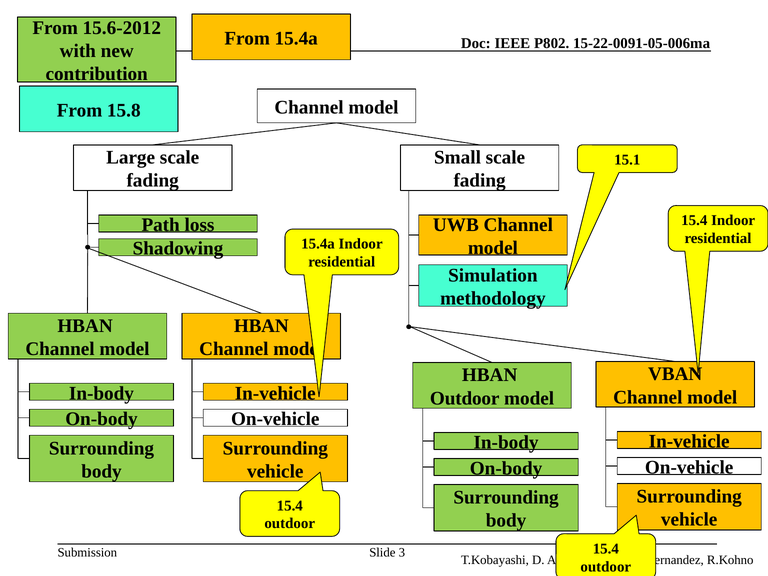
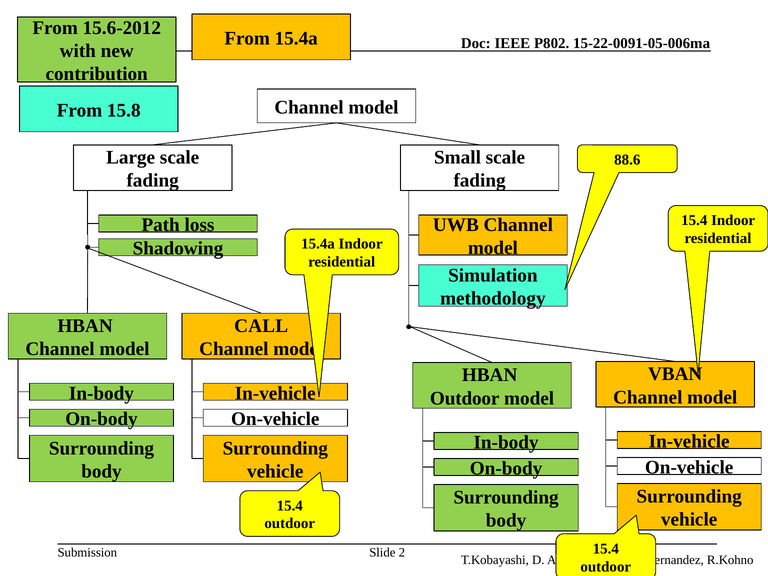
15.1: 15.1 -> 88.6
HBAN at (261, 326): HBAN -> CALL
3: 3 -> 2
